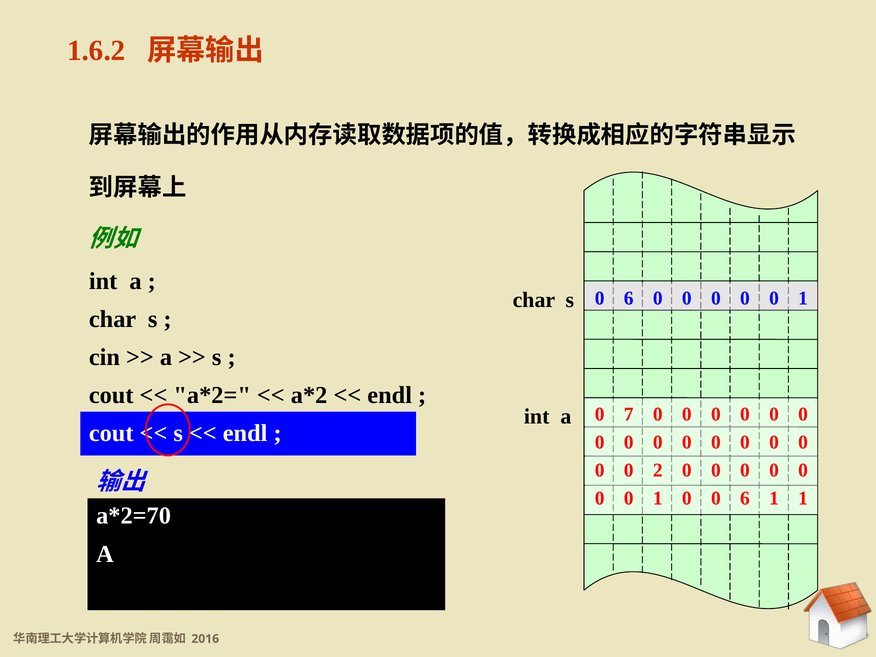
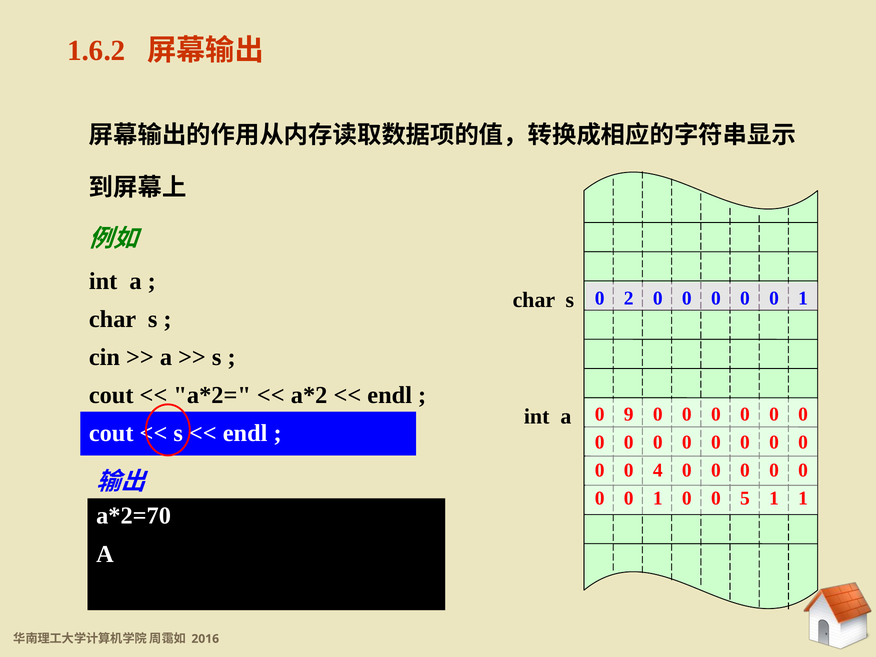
6 at (629, 298): 6 -> 2
7: 7 -> 9
2: 2 -> 4
0 0 6: 6 -> 5
